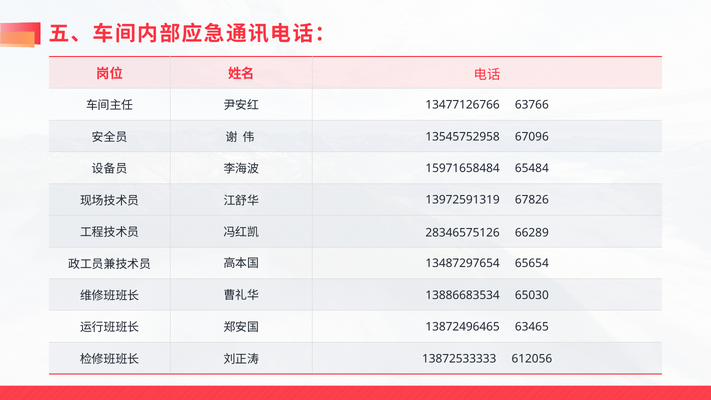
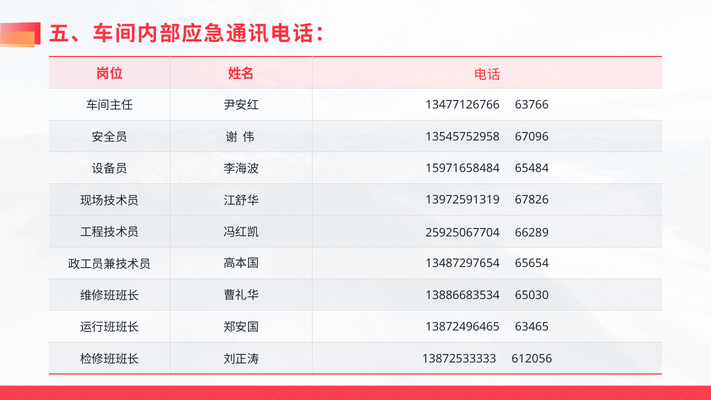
28346575126: 28346575126 -> 25925067704
